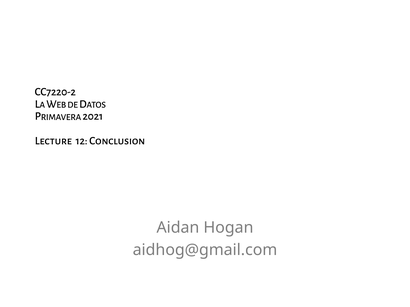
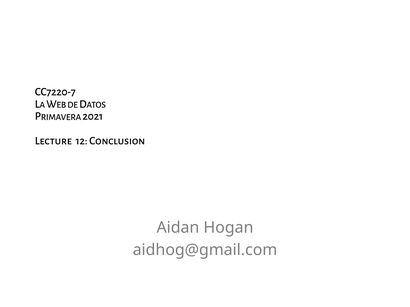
CC7220-2: CC7220-2 -> CC7220-7
